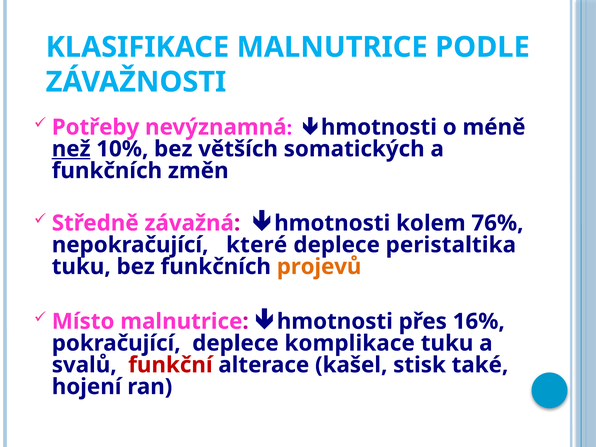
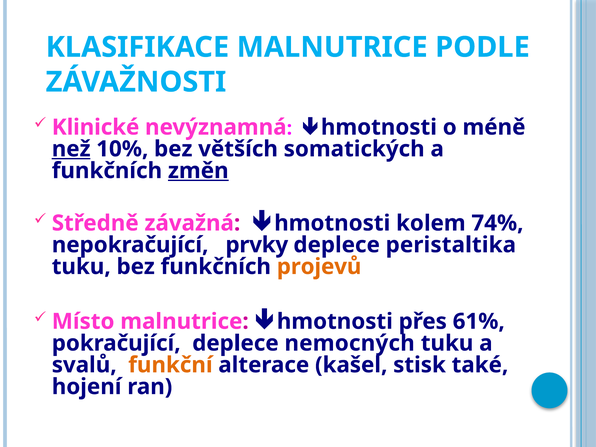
Potřeby: Potřeby -> Klinické
změn underline: none -> present
76%: 76% -> 74%
které: které -> prvky
16%: 16% -> 61%
komplikace: komplikace -> nemocných
funkční colour: red -> orange
